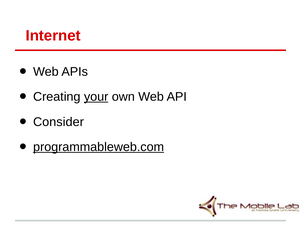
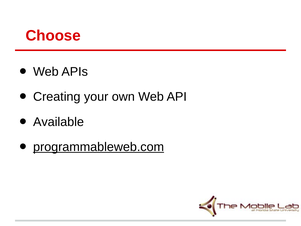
Internet: Internet -> Choose
your underline: present -> none
Consider: Consider -> Available
